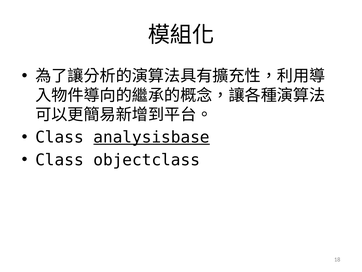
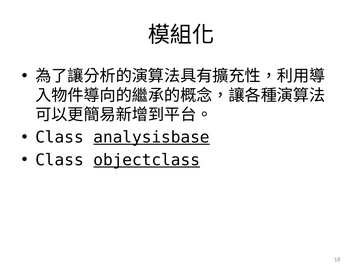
objectclass underline: none -> present
